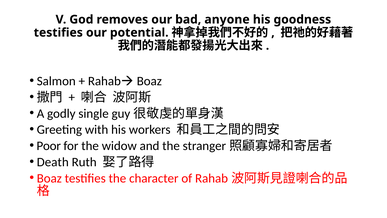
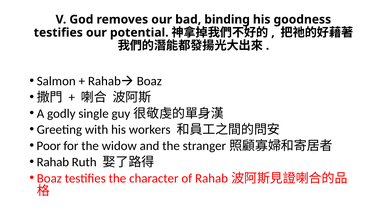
anyone: anyone -> binding
Death at (53, 162): Death -> Rahab
